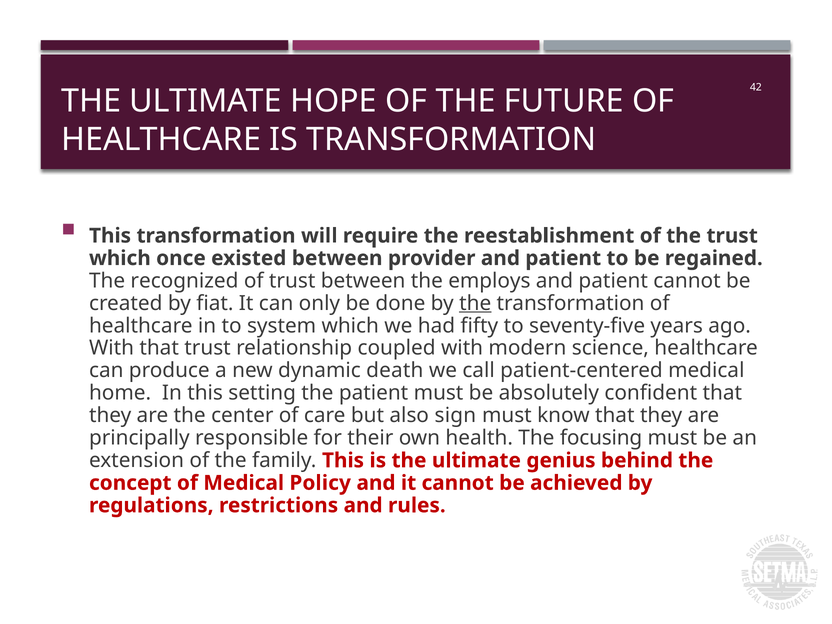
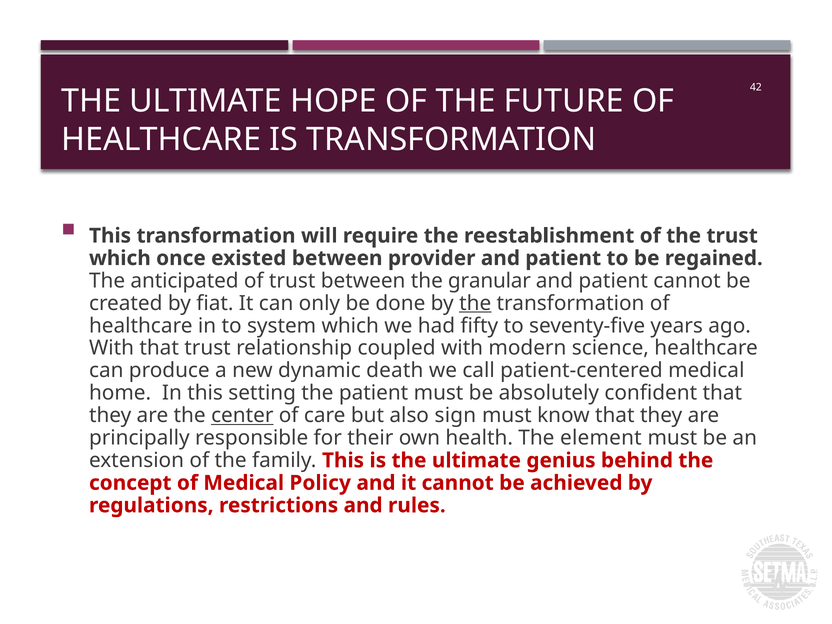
recognized: recognized -> anticipated
employs: employs -> granular
center underline: none -> present
focusing: focusing -> element
